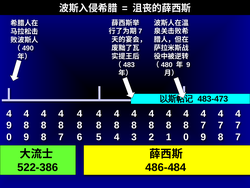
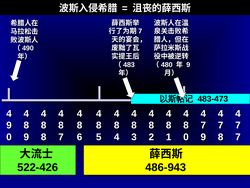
522-386: 522-386 -> 522-426
486-484: 486-484 -> 486-943
